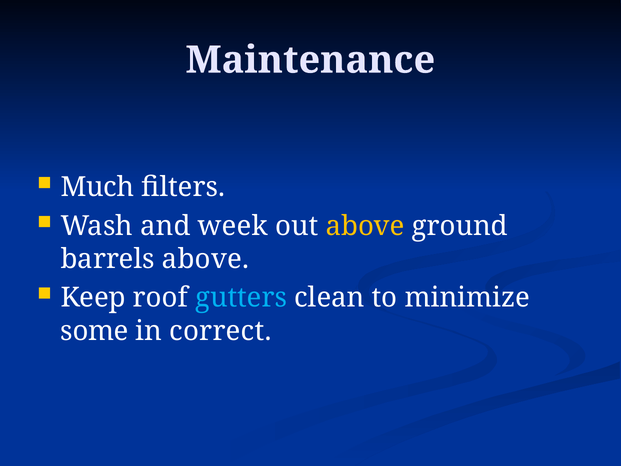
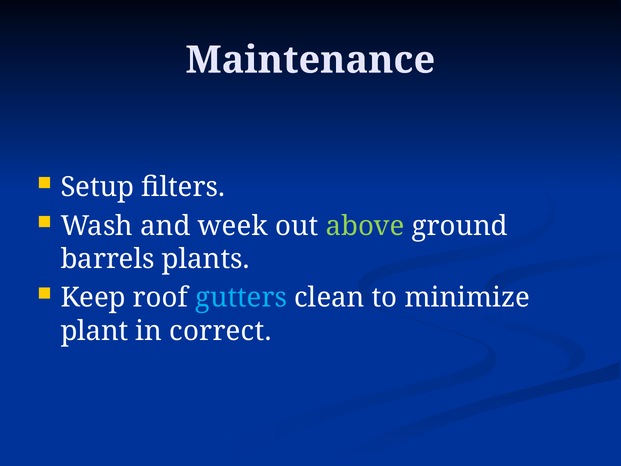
Much: Much -> Setup
above at (365, 226) colour: yellow -> light green
barrels above: above -> plants
some: some -> plant
